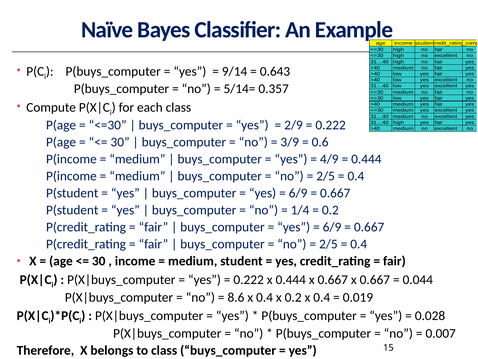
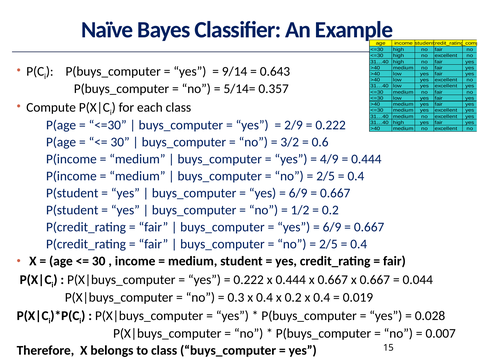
3/9: 3/9 -> 3/2
1/4: 1/4 -> 1/2
8.6: 8.6 -> 0.3
